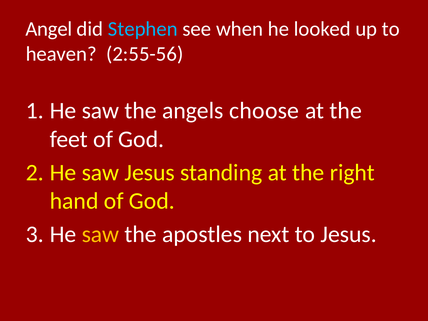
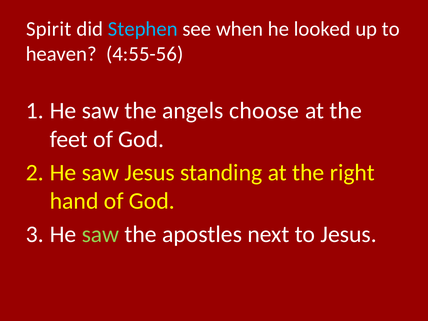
Angel: Angel -> Spirit
2:55-56: 2:55-56 -> 4:55-56
saw at (100, 234) colour: yellow -> light green
